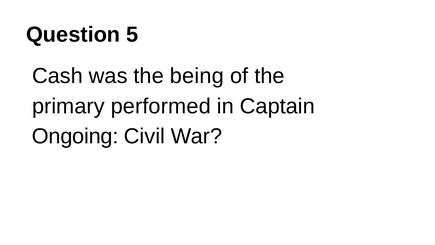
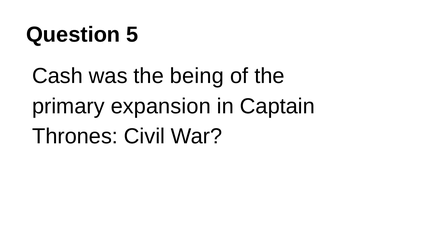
performed: performed -> expansion
Ongoing: Ongoing -> Thrones
